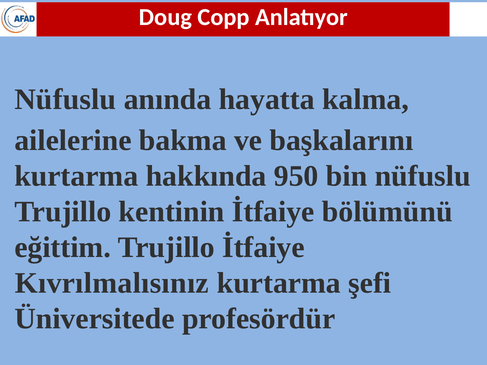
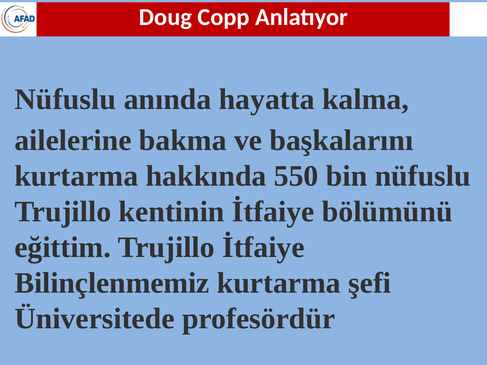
950: 950 -> 550
Kıvrılmalısınız: Kıvrılmalısınız -> Bilinçlenmemiz
